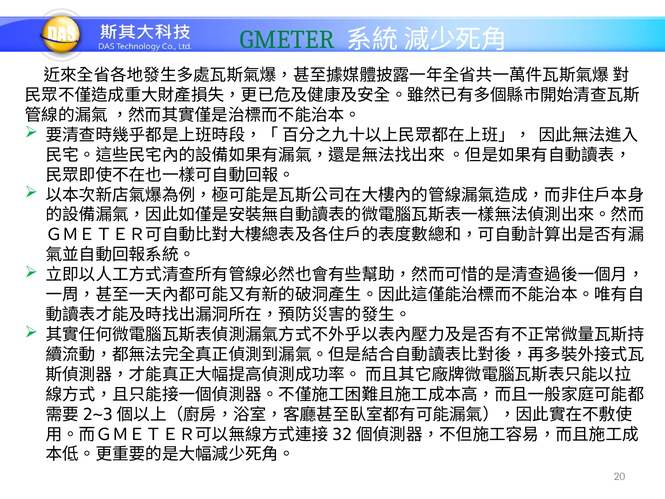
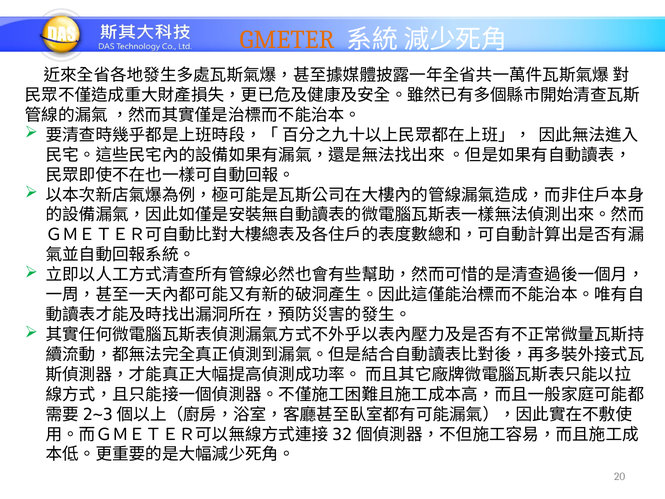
GMETER colour: green -> orange
